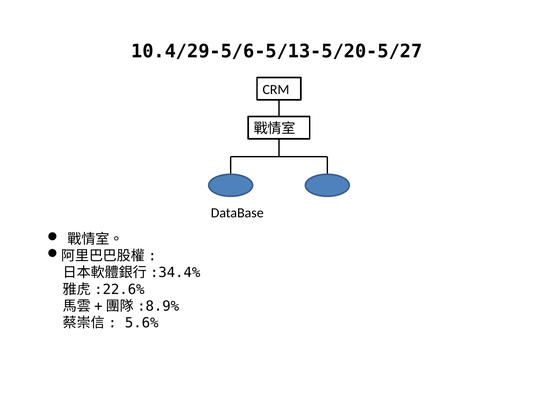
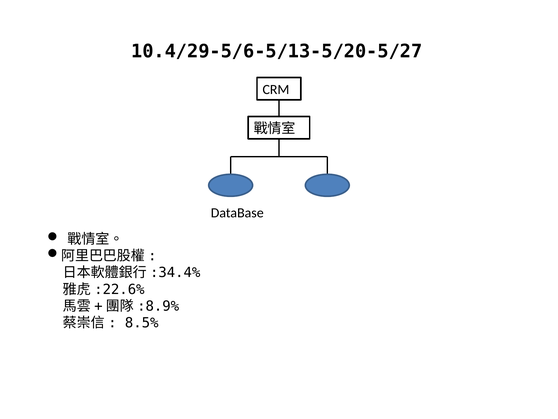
5.6%: 5.6% -> 8.5%
